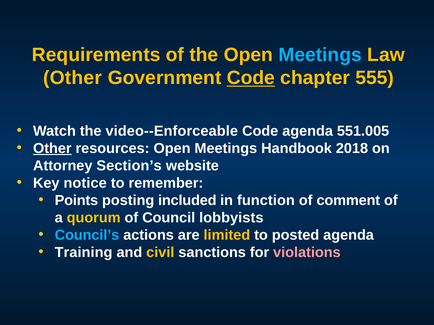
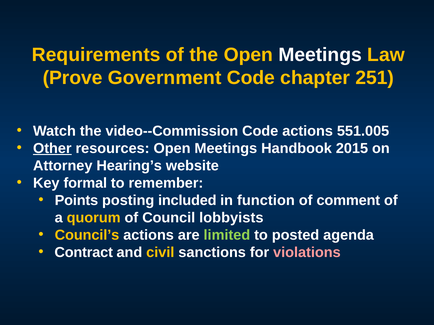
Meetings at (320, 55) colour: light blue -> white
Other at (73, 78): Other -> Prove
Code at (251, 78) underline: present -> none
555: 555 -> 251
video--Enforceable: video--Enforceable -> video--Commission
Code agenda: agenda -> actions
2018: 2018 -> 2015
Section’s: Section’s -> Hearing’s
notice: notice -> formal
Council’s colour: light blue -> yellow
limited colour: yellow -> light green
Training: Training -> Contract
